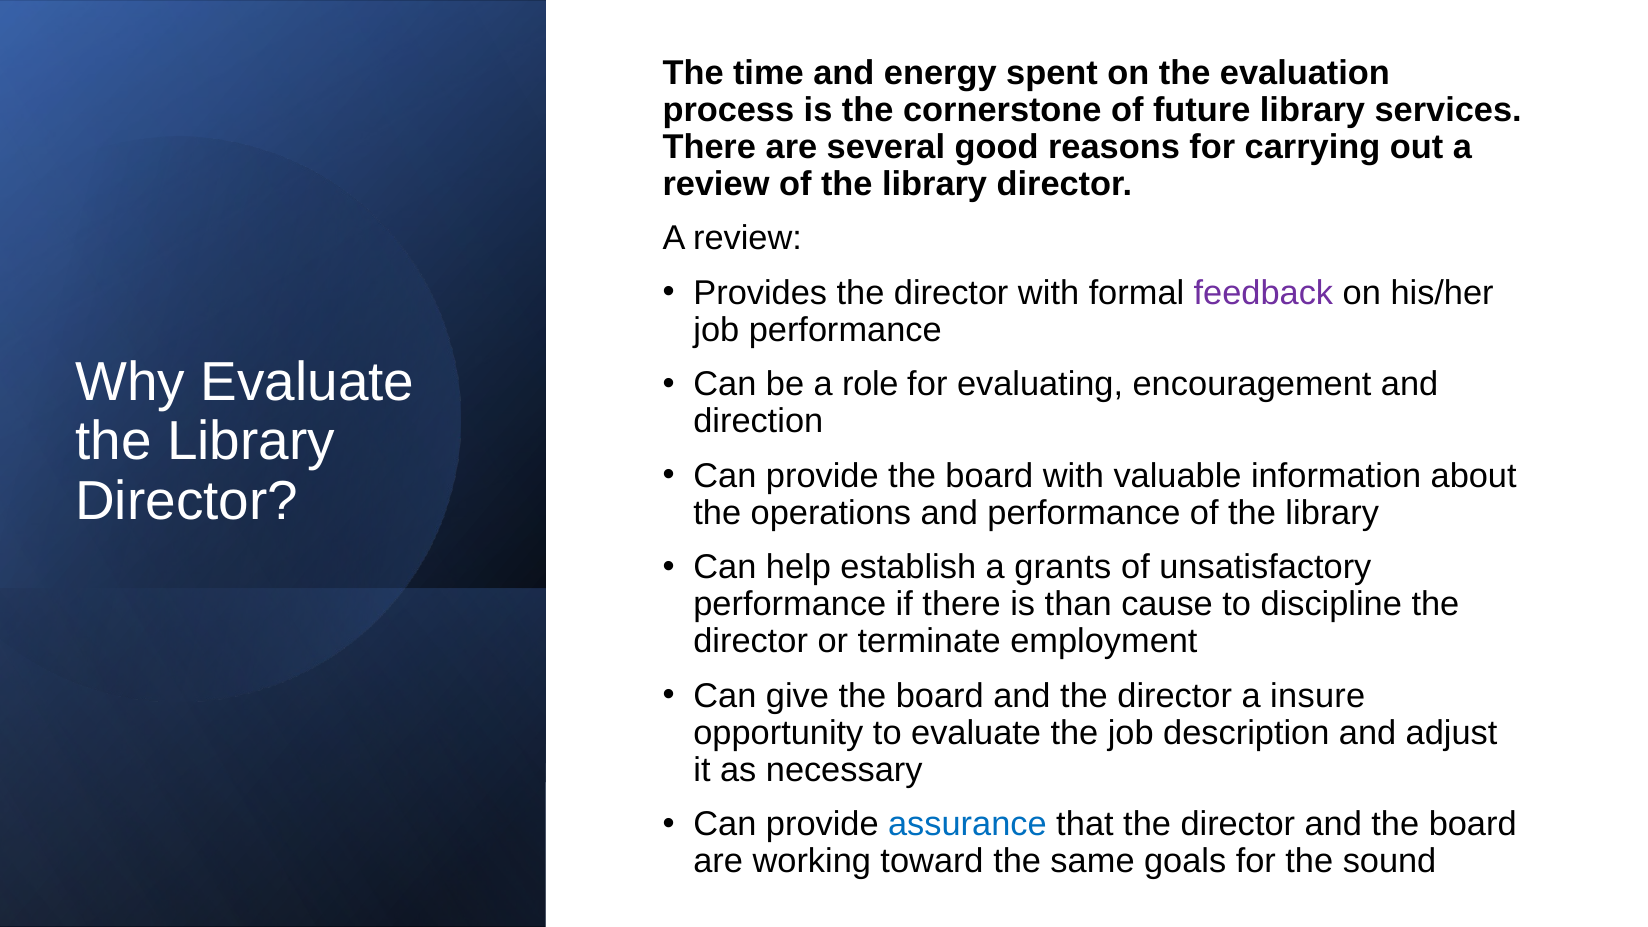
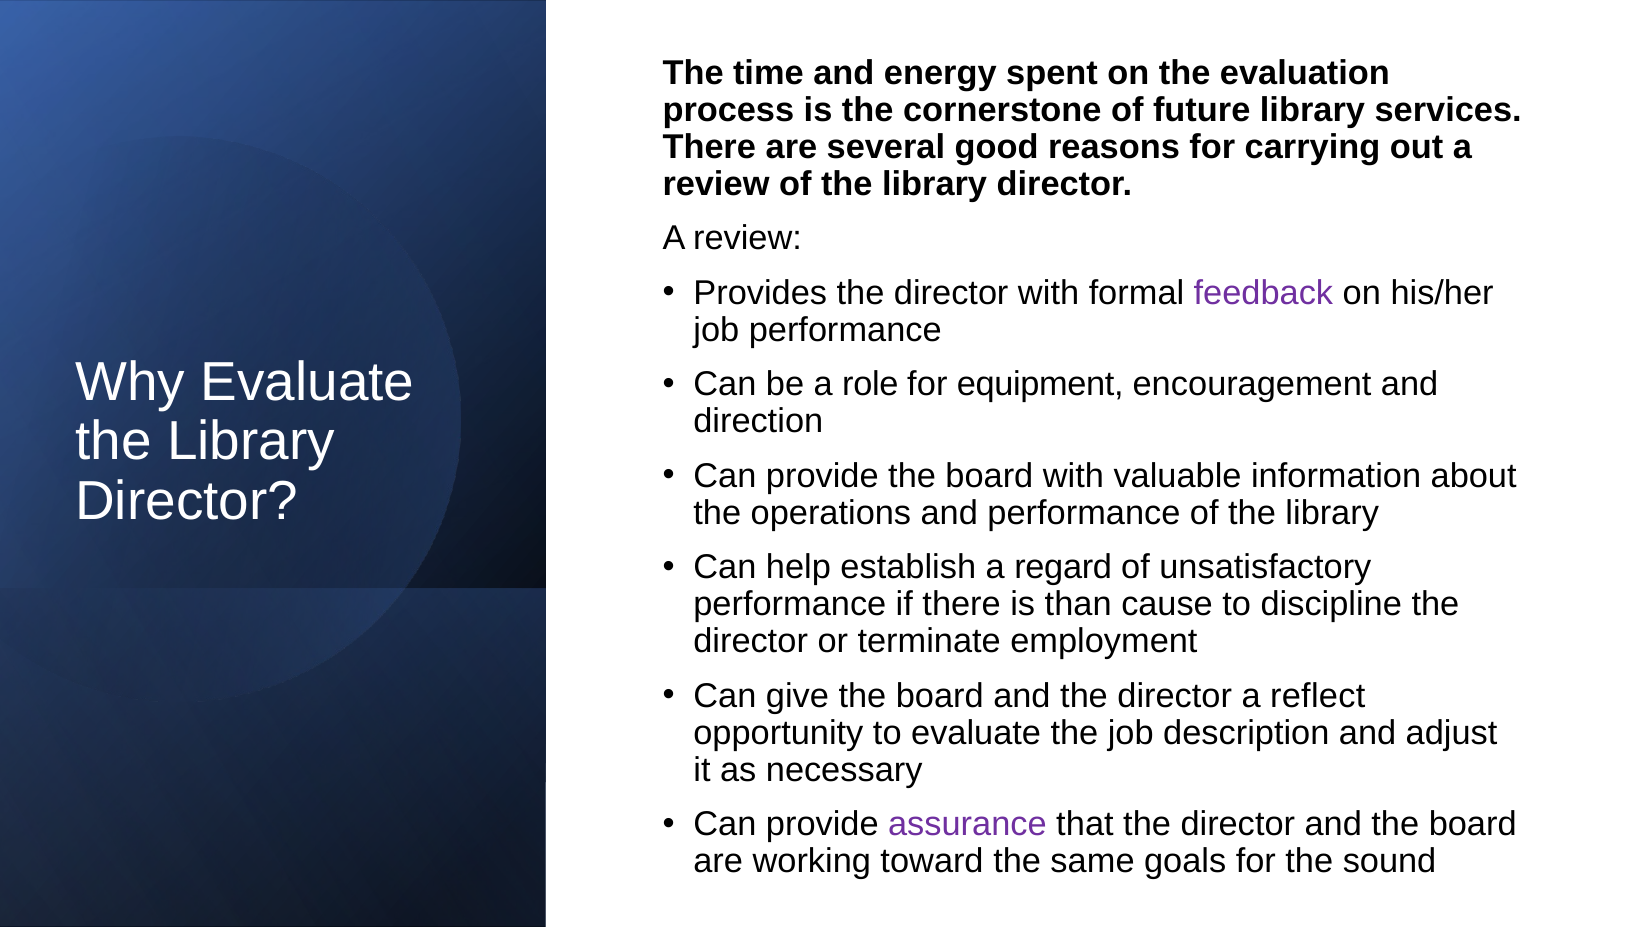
evaluating: evaluating -> equipment
grants: grants -> regard
insure: insure -> reflect
assurance colour: blue -> purple
